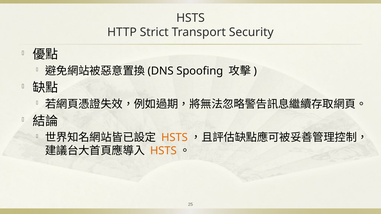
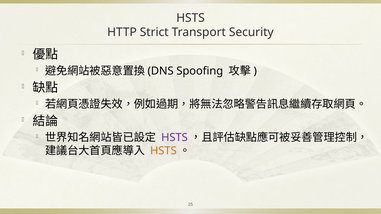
HSTS at (174, 138) colour: orange -> purple
